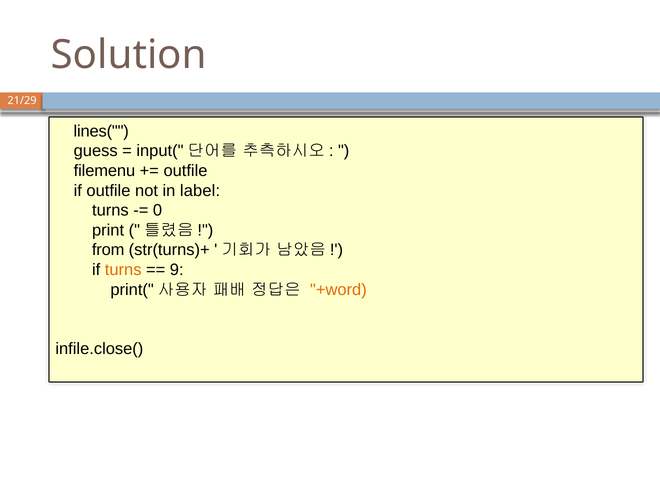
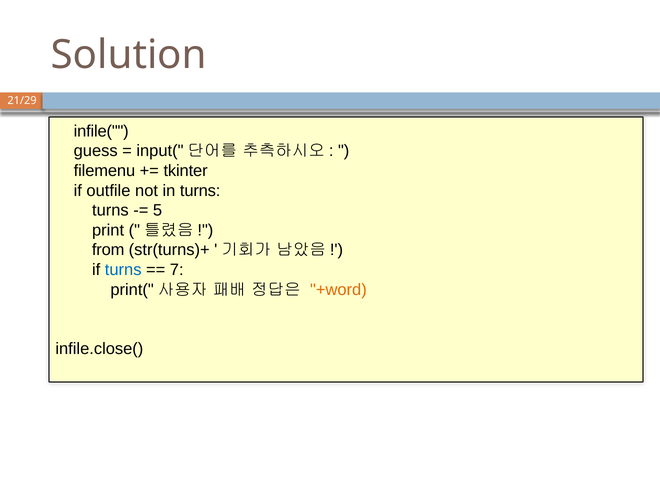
lines(: lines( -> infile(
outfile at (186, 171): outfile -> tkinter
in label: label -> turns
0: 0 -> 5
turns at (123, 270) colour: orange -> blue
9: 9 -> 7
